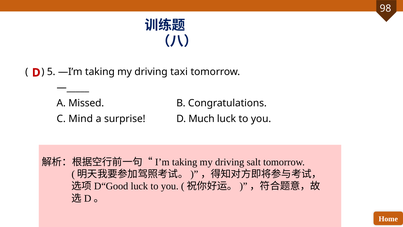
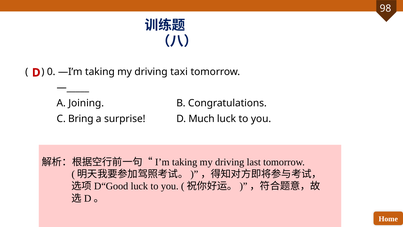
5: 5 -> 0
Missed: Missed -> Joining
Mind: Mind -> Bring
salt: salt -> last
